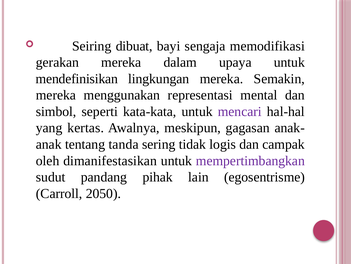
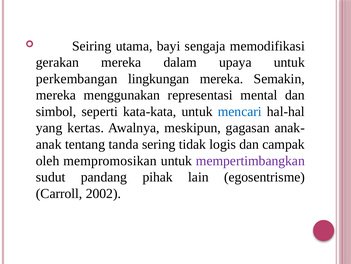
dibuat: dibuat -> utama
mendefinisikan: mendefinisikan -> perkembangan
mencari colour: purple -> blue
dimanifestasikan: dimanifestasikan -> mempromosikan
2050: 2050 -> 2002
